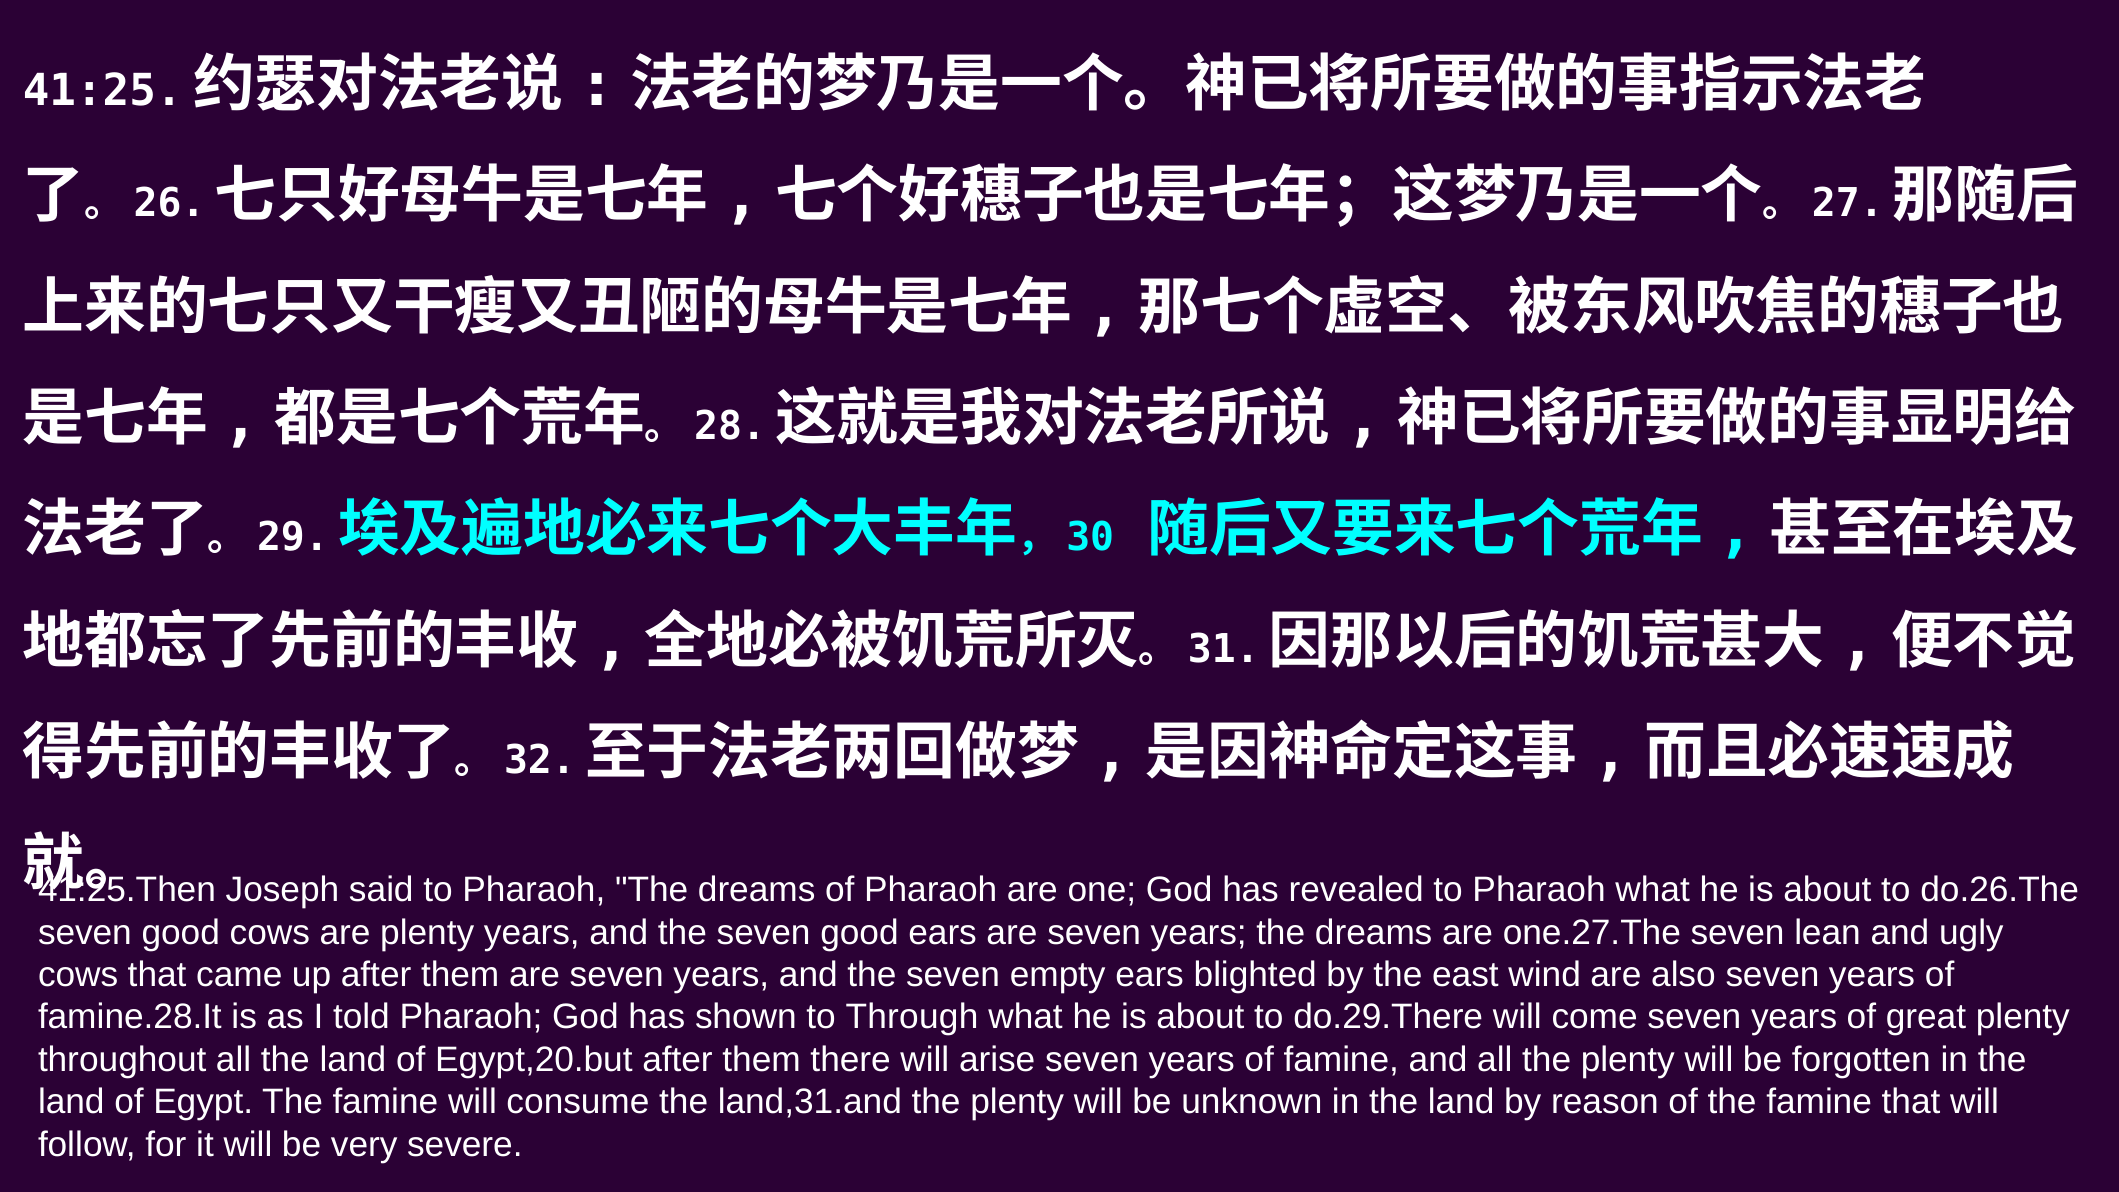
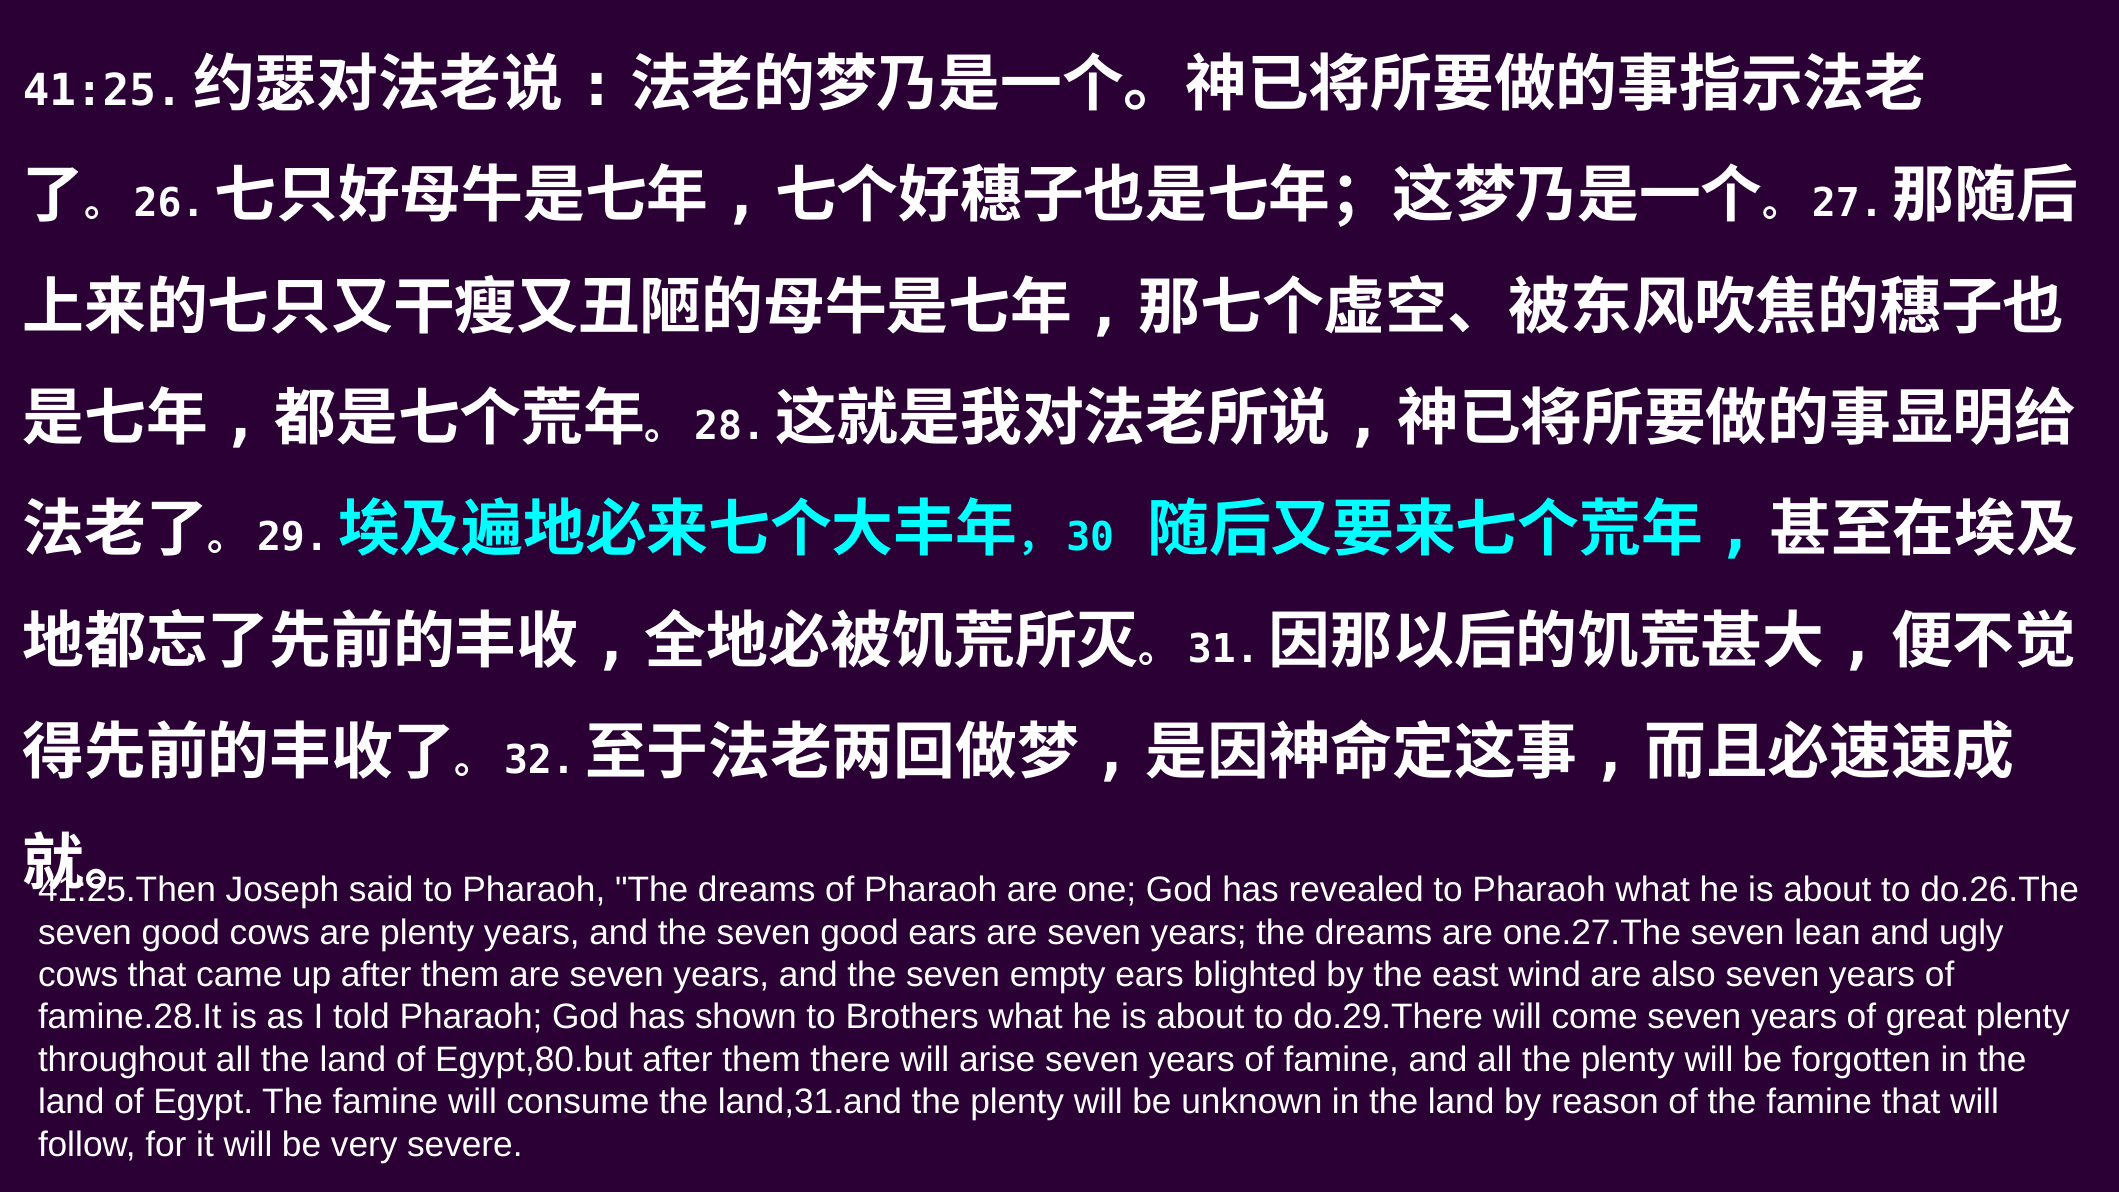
Through: Through -> Brothers
Egypt,20.but: Egypt,20.but -> Egypt,80.but
